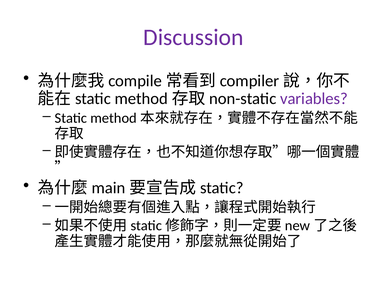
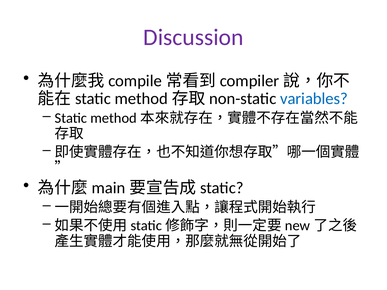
variables colour: purple -> blue
